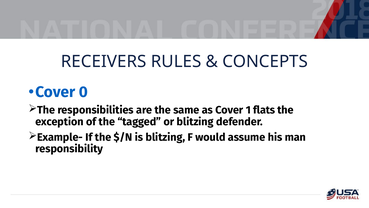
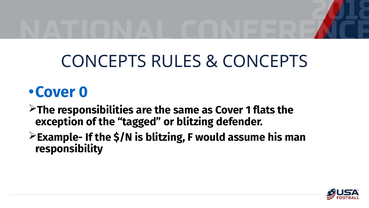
RECEIVERS at (104, 61): RECEIVERS -> CONCEPTS
